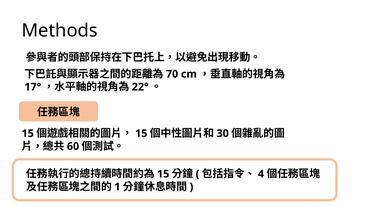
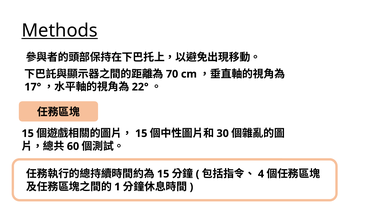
Methods underline: none -> present
